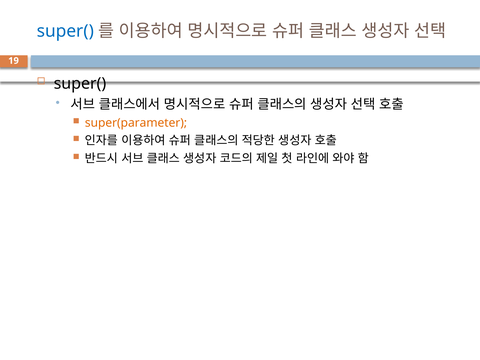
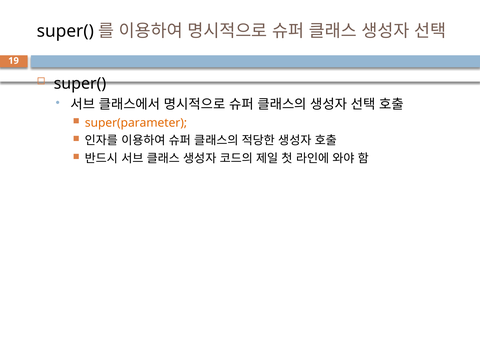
super( at (65, 31) colour: blue -> black
